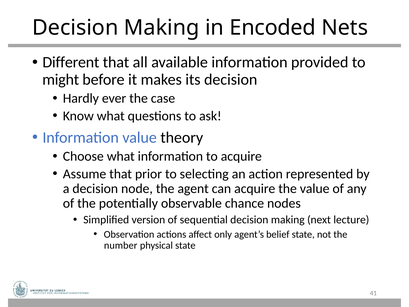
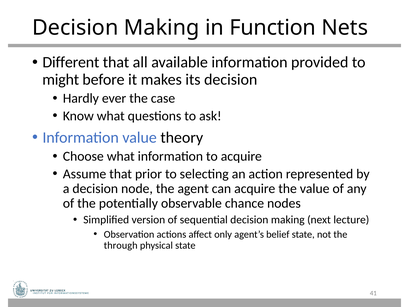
Encoded: Encoded -> Function
number: number -> through
